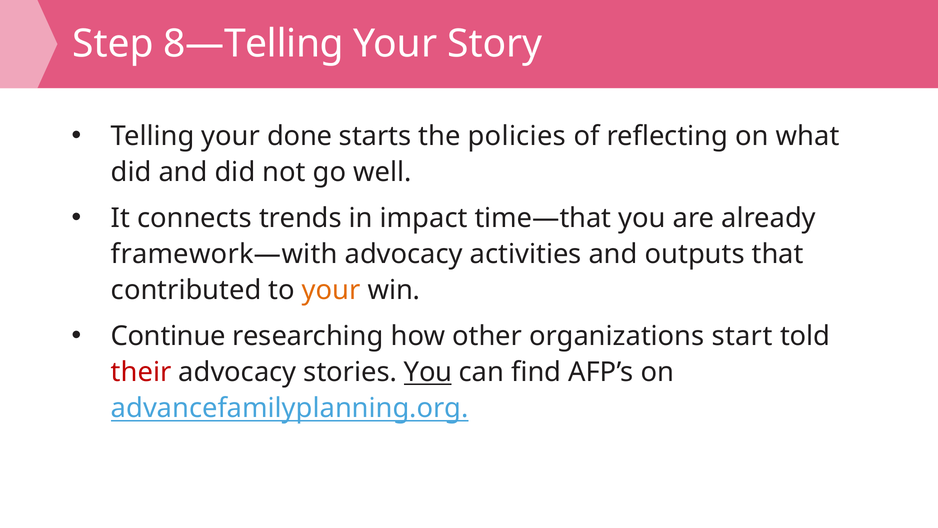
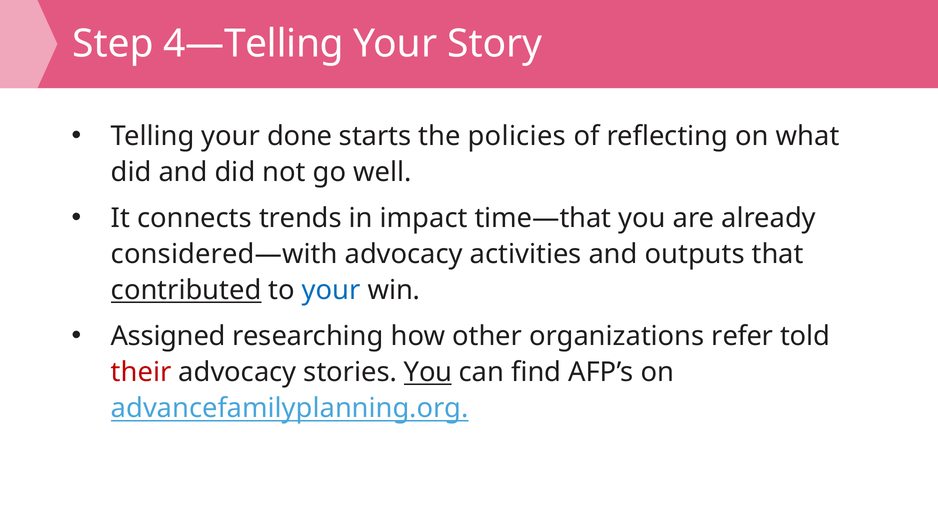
8—Telling: 8—Telling -> 4—Telling
framework—with: framework—with -> considered—with
contributed underline: none -> present
your at (331, 290) colour: orange -> blue
Continue: Continue -> Assigned
start: start -> refer
